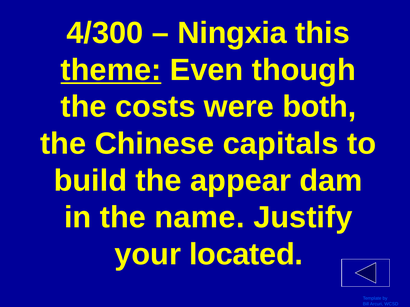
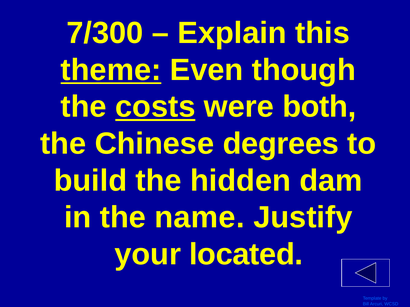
4/300: 4/300 -> 7/300
Ningxia: Ningxia -> Explain
costs underline: none -> present
capitals: capitals -> degrees
appear: appear -> hidden
